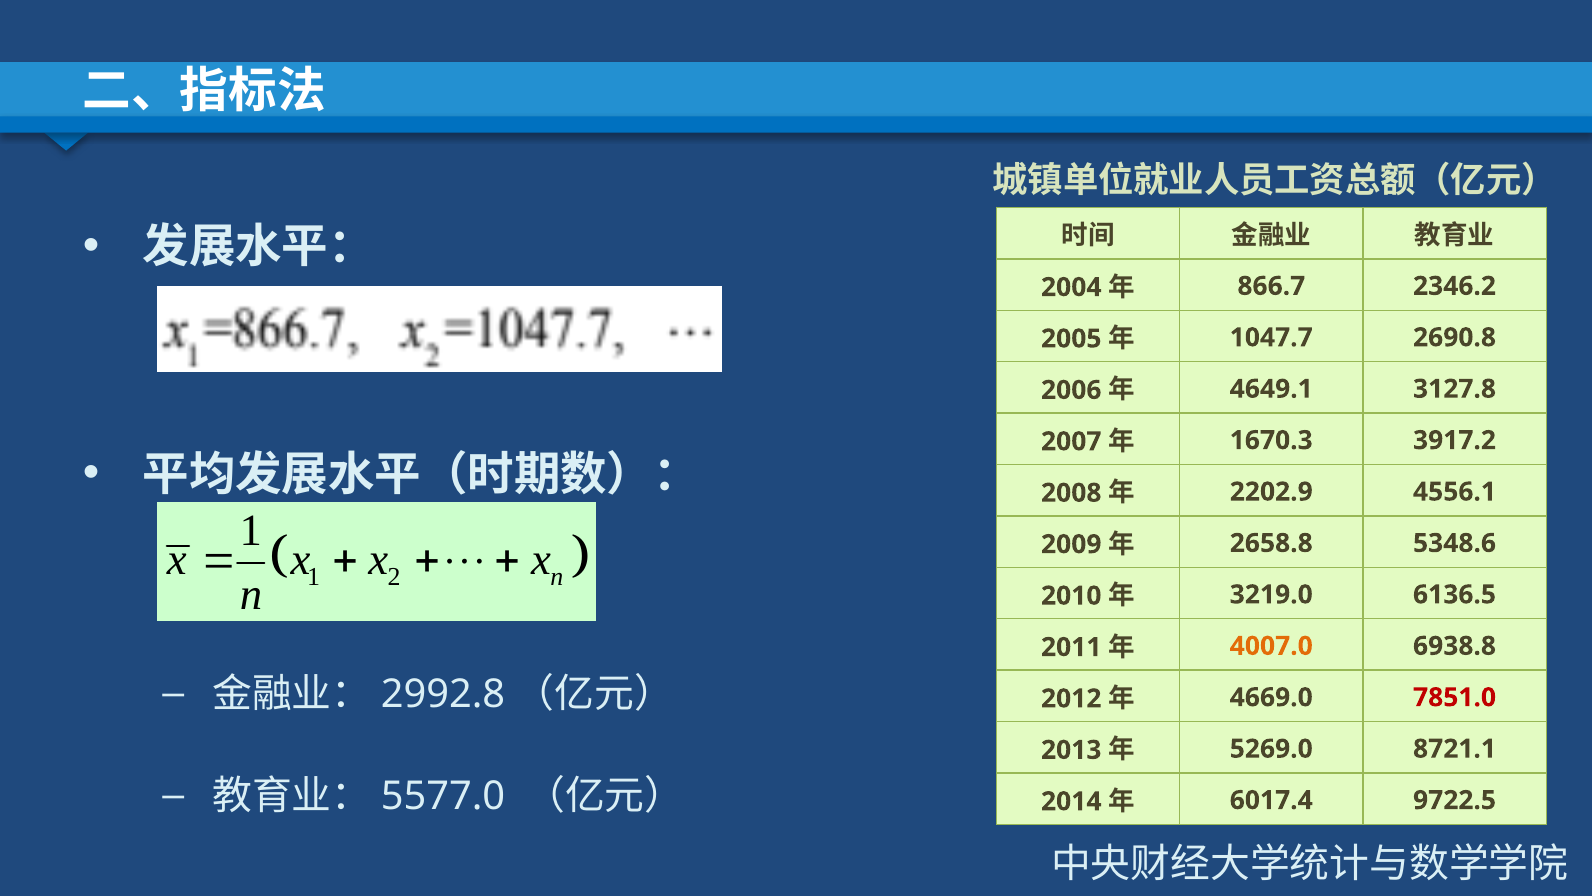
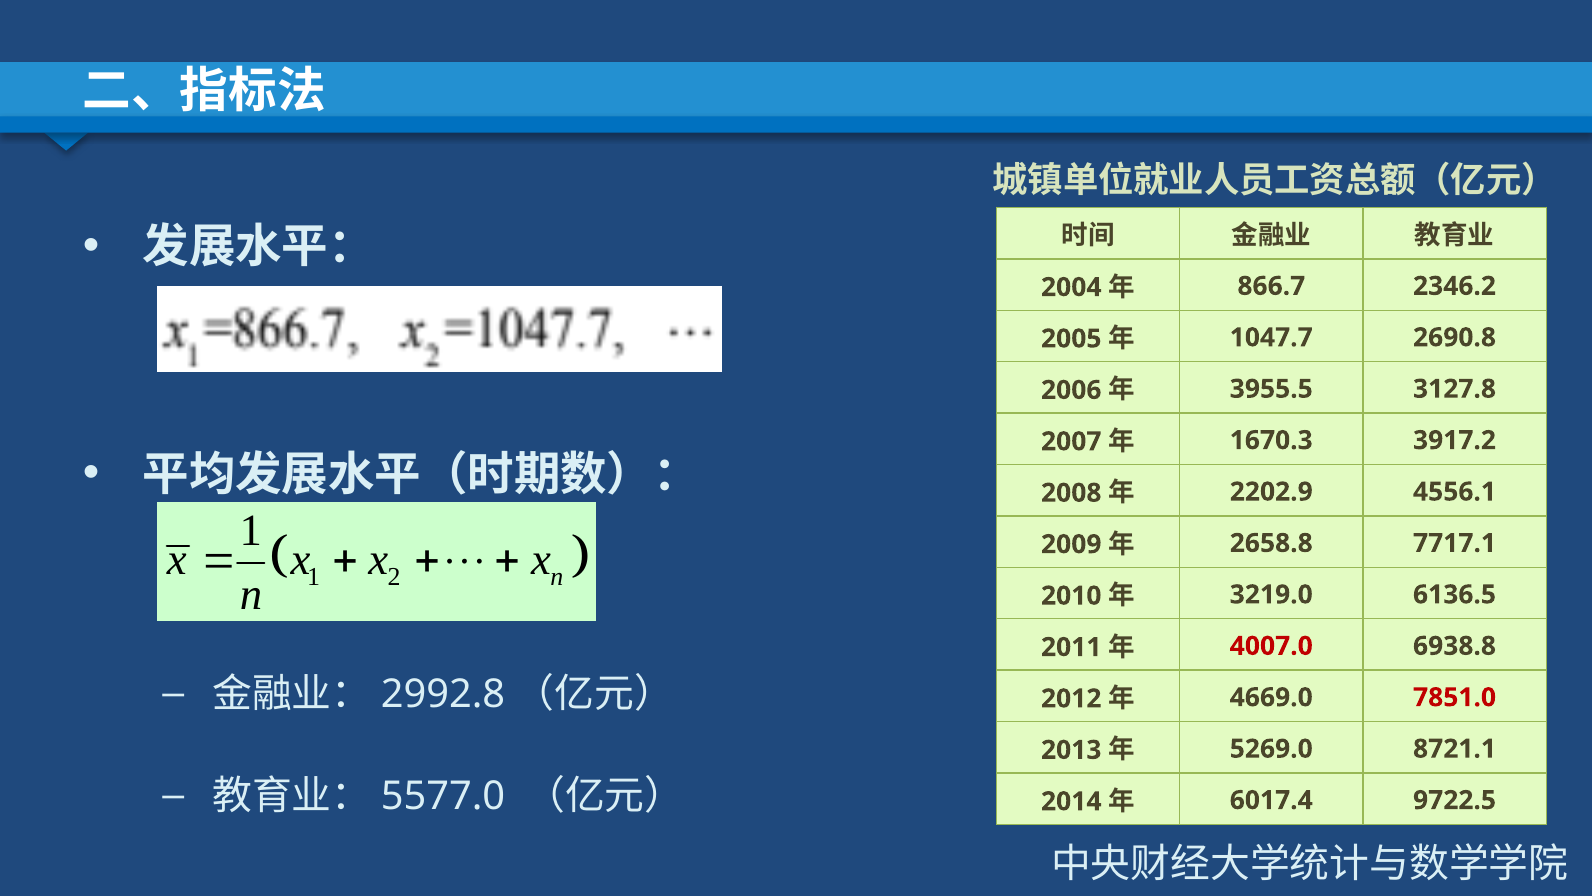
4649.1: 4649.1 -> 3955.5
5348.6: 5348.6 -> 7717.1
4007.0 colour: orange -> red
